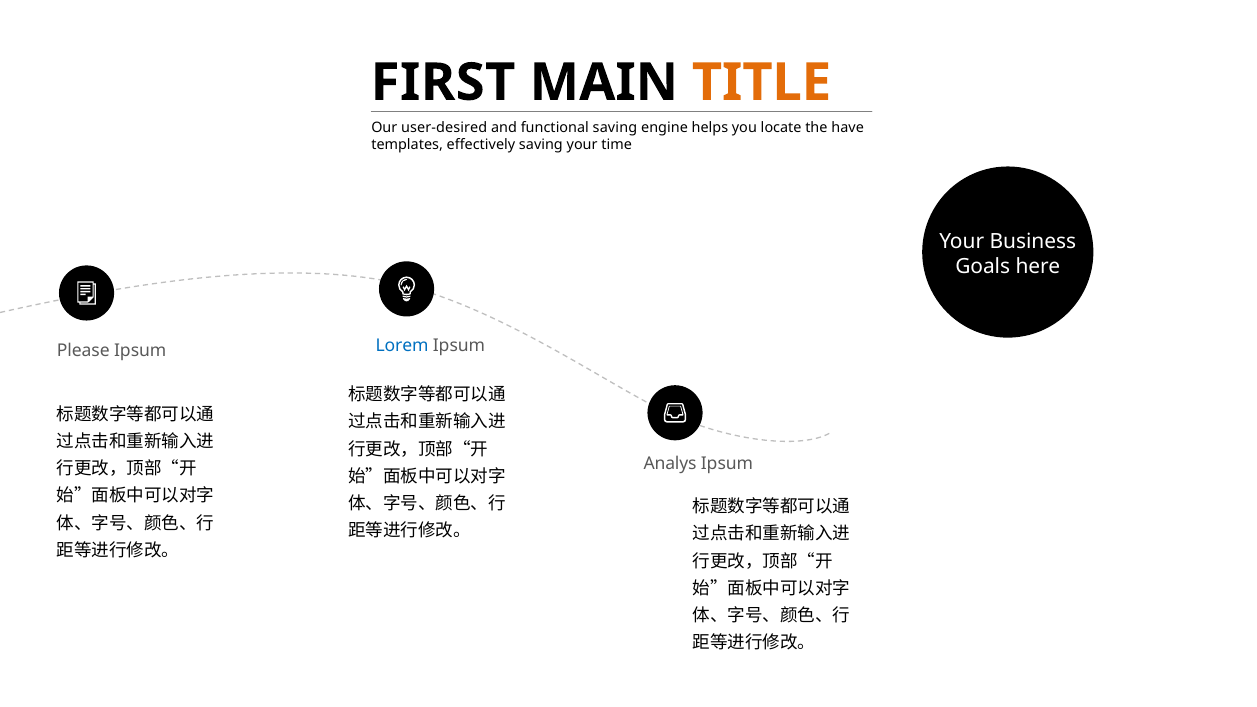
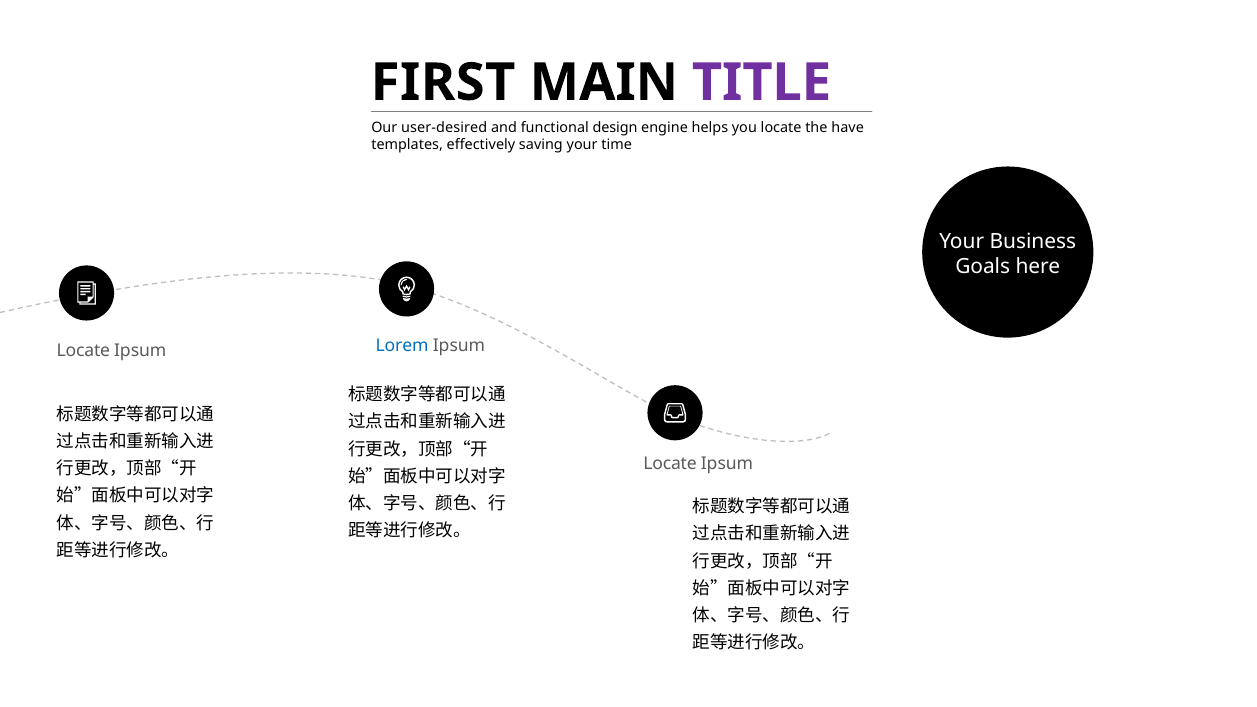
TITLE colour: orange -> purple
functional saving: saving -> design
Please at (83, 351): Please -> Locate
Analys at (670, 464): Analys -> Locate
